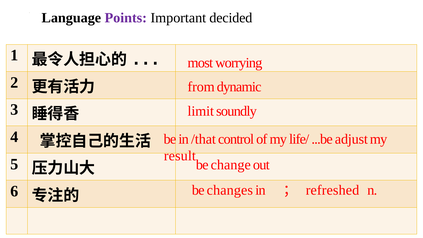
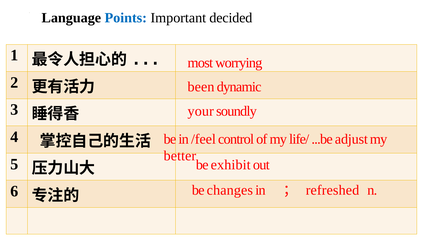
Points colour: purple -> blue
from: from -> been
limit: limit -> your
/that: /that -> /feel
result: result -> better
change: change -> exhibit
